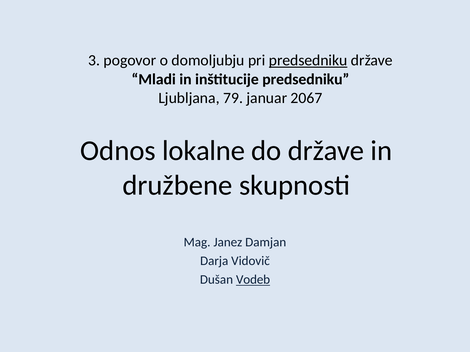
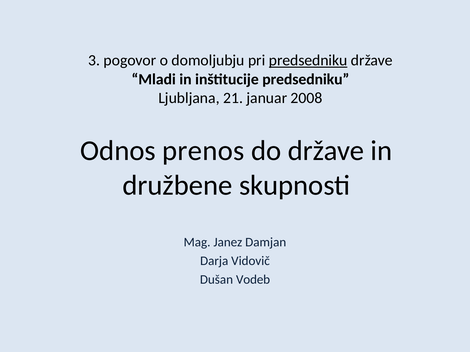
79: 79 -> 21
2067: 2067 -> 2008
lokalne: lokalne -> prenos
Vodeb underline: present -> none
